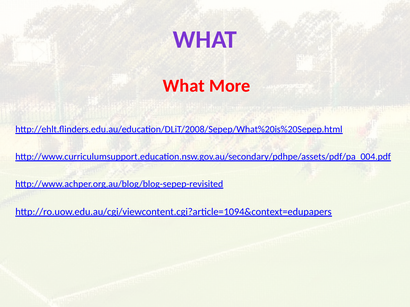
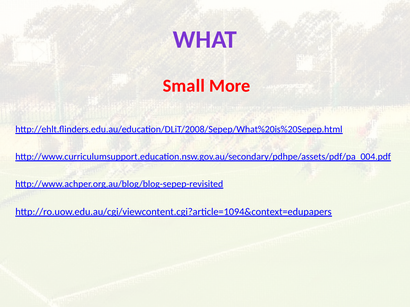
What at (184, 86): What -> Small
